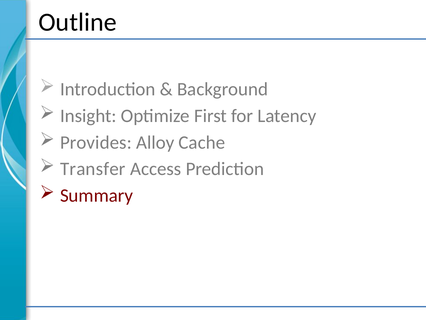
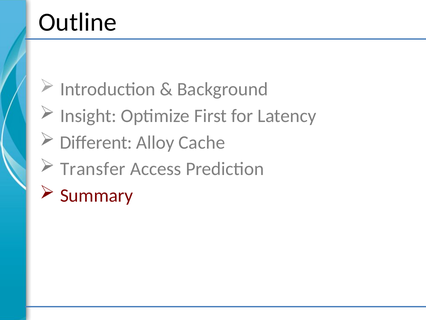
Provides: Provides -> Different
